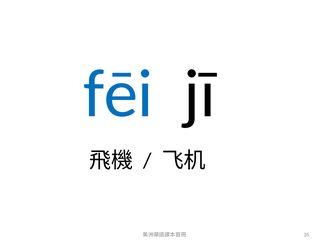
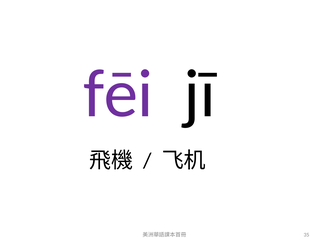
fēi colour: blue -> purple
